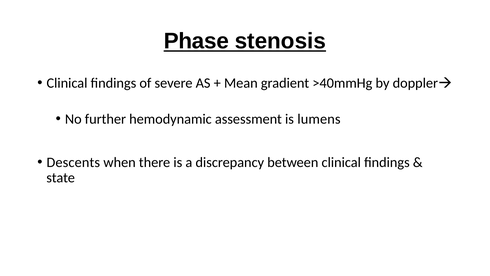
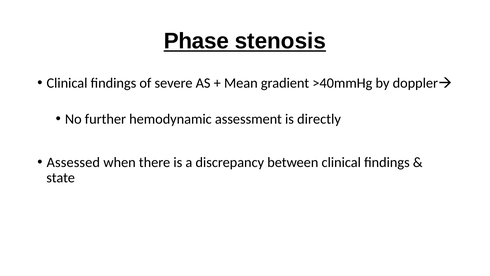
lumens: lumens -> directly
Descents: Descents -> Assessed
